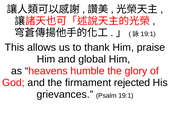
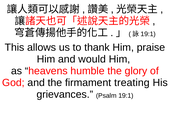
global: global -> would
rejected: rejected -> treating
